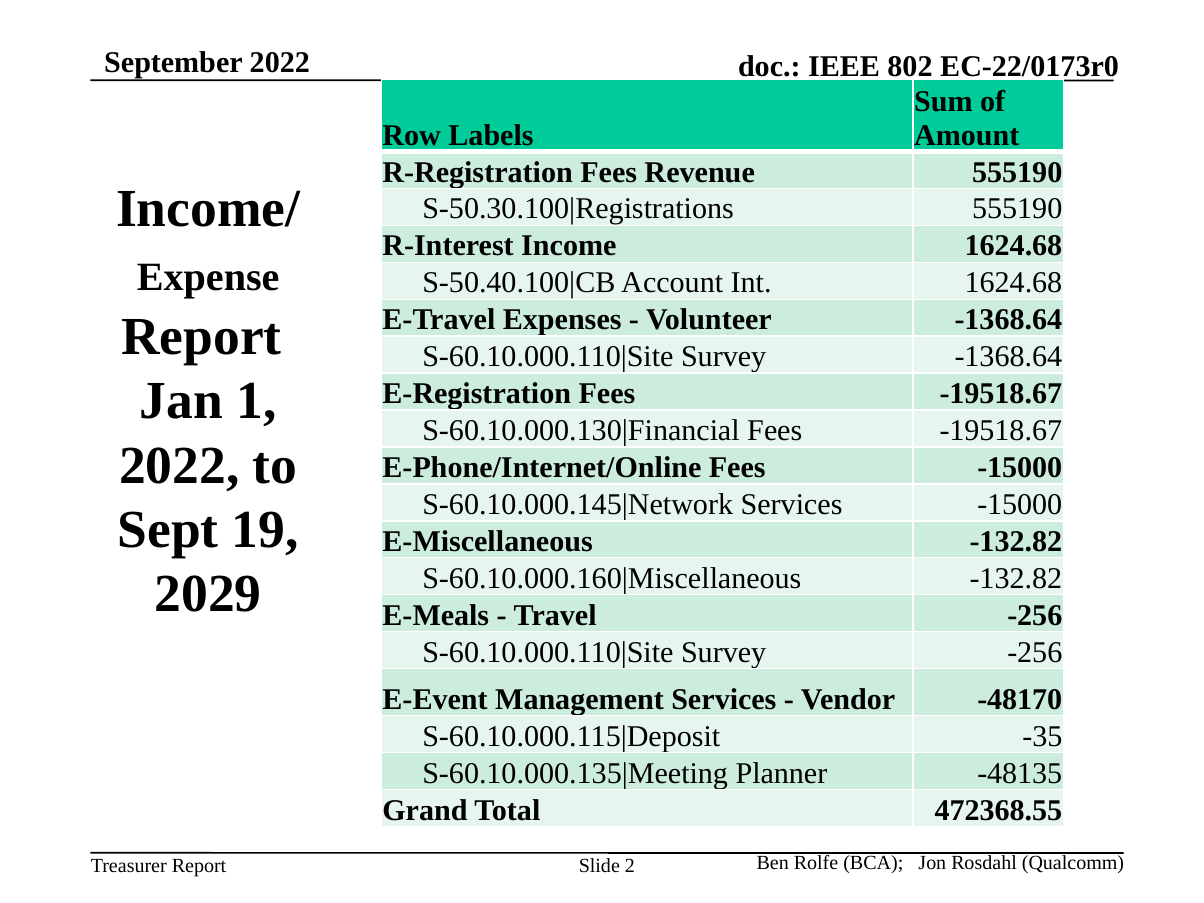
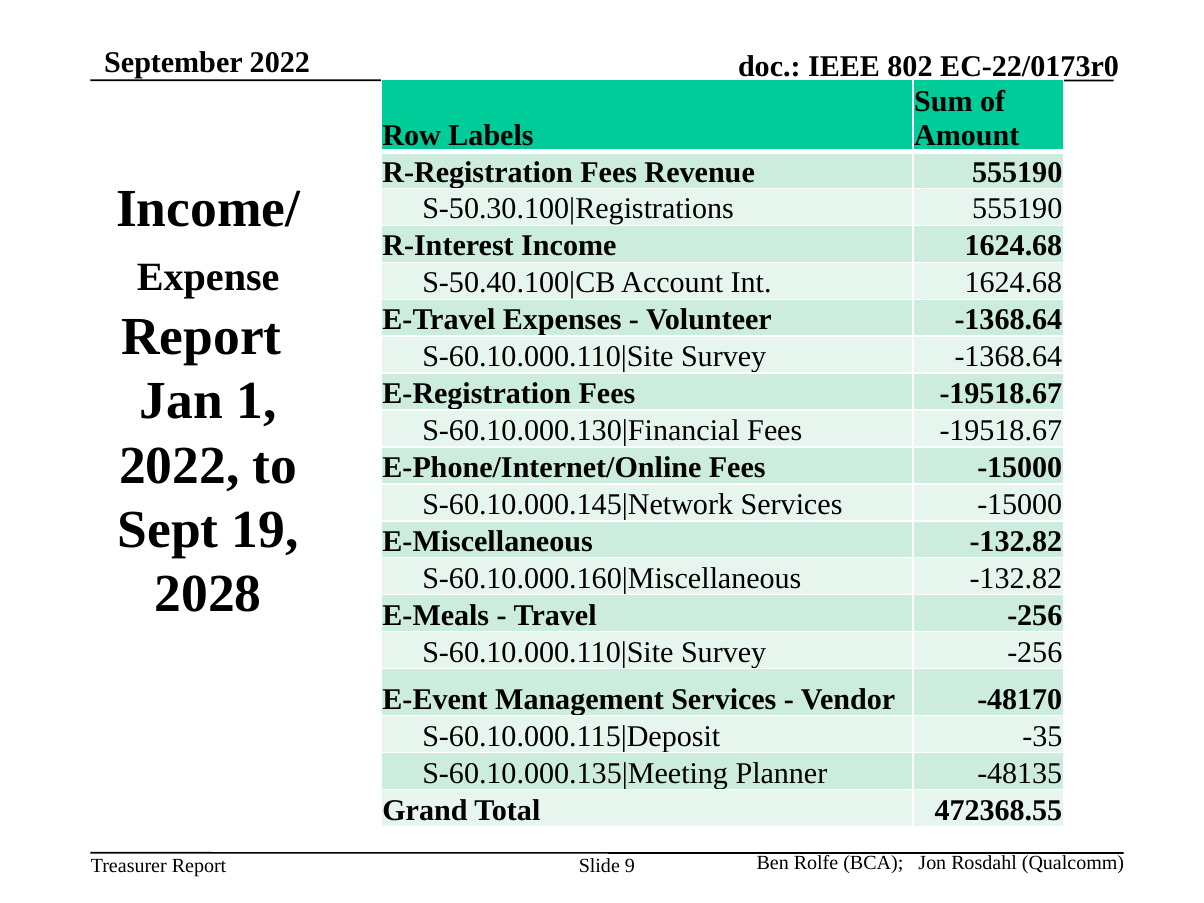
2029: 2029 -> 2028
2: 2 -> 9
